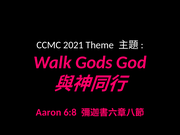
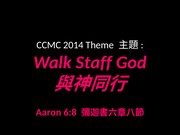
2021: 2021 -> 2014
Gods: Gods -> Staff
